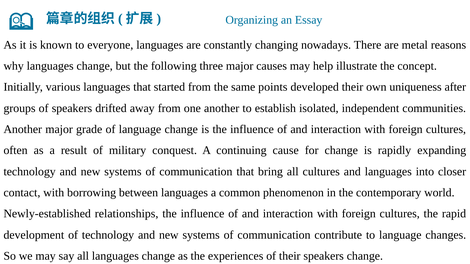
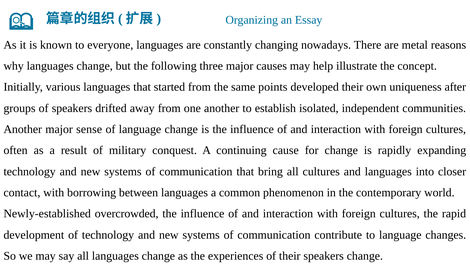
grade: grade -> sense
relationships: relationships -> overcrowded
